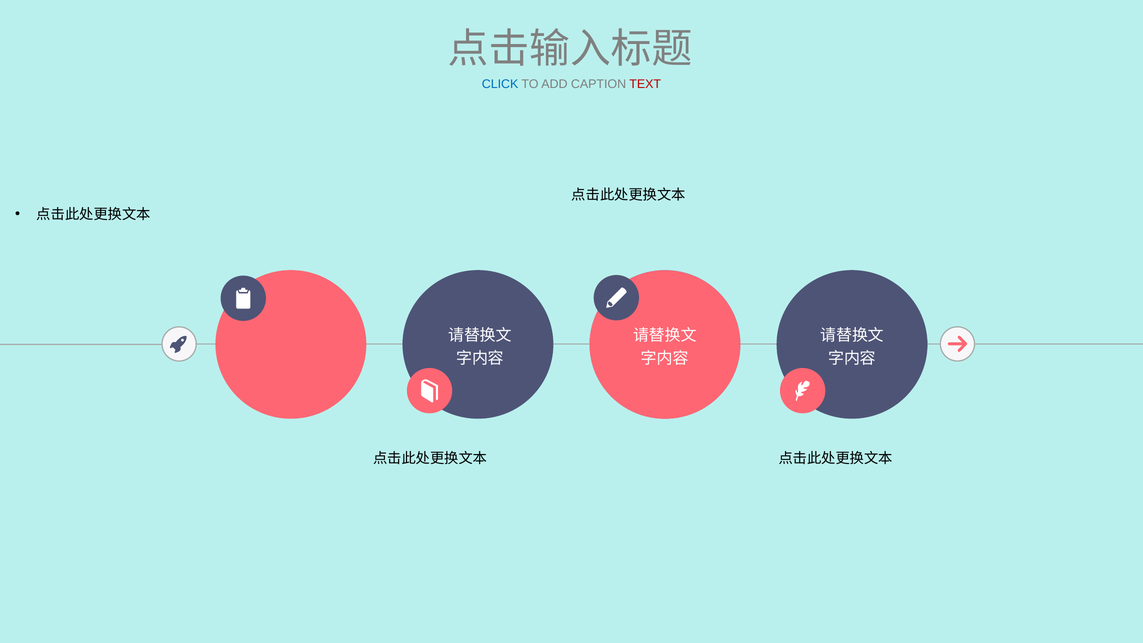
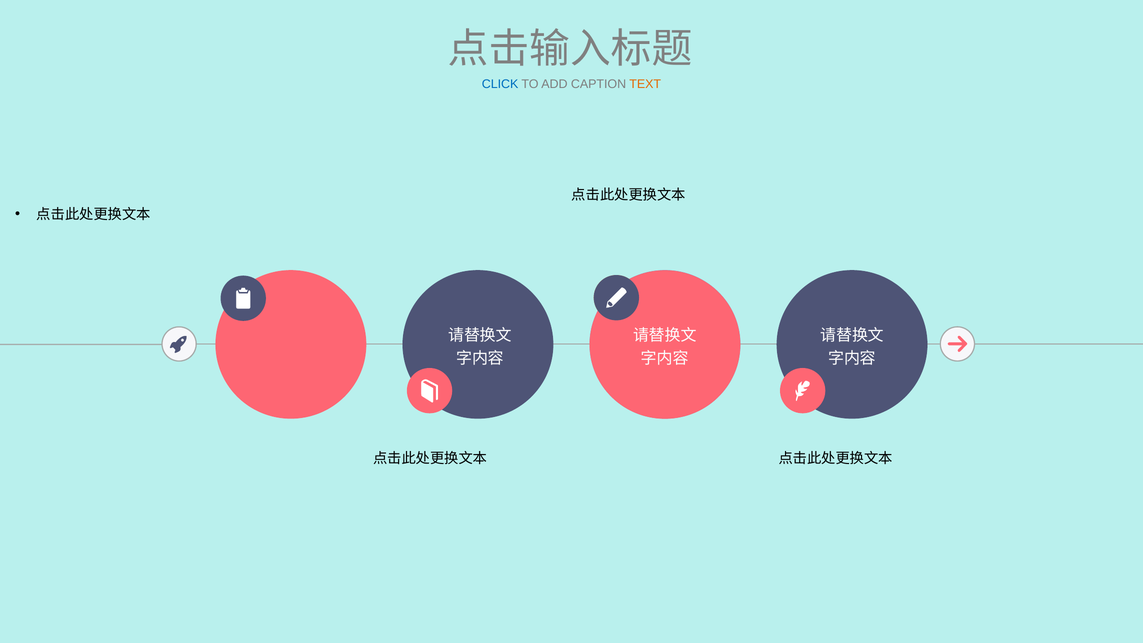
TEXT colour: red -> orange
